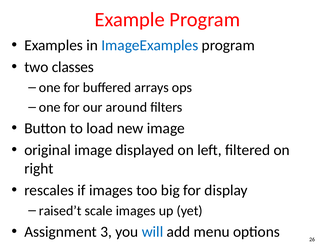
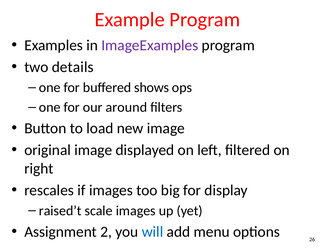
ImageExamples colour: blue -> purple
classes: classes -> details
arrays: arrays -> shows
3: 3 -> 2
